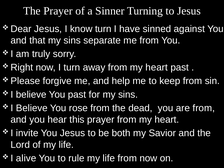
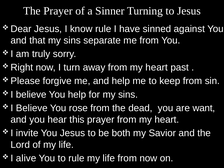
know turn: turn -> rule
You past: past -> help
are from: from -> want
